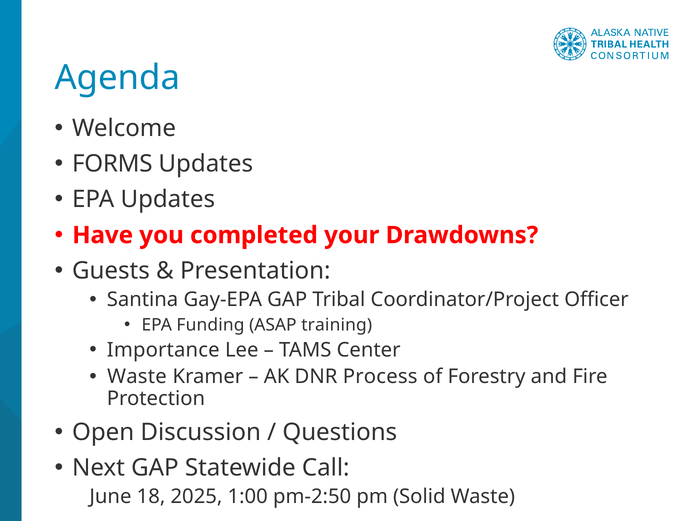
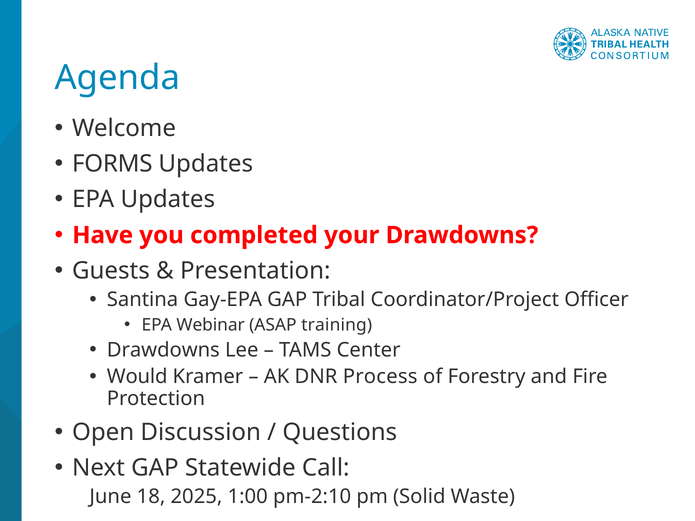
Funding: Funding -> Webinar
Importance at (163, 350): Importance -> Drawdowns
Waste at (137, 377): Waste -> Would
pm-2:50: pm-2:50 -> pm-2:10
